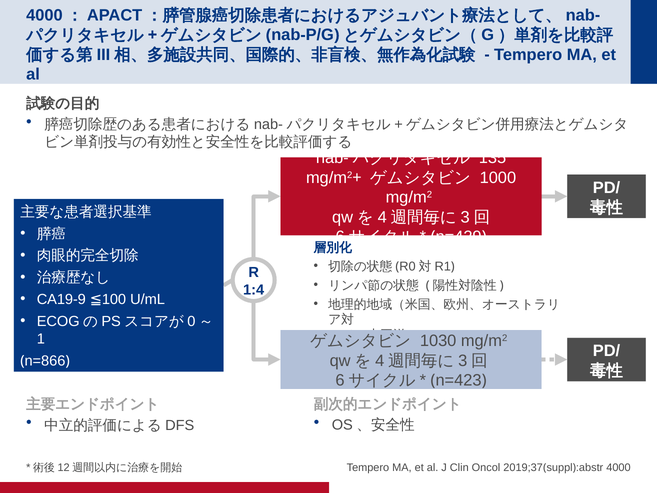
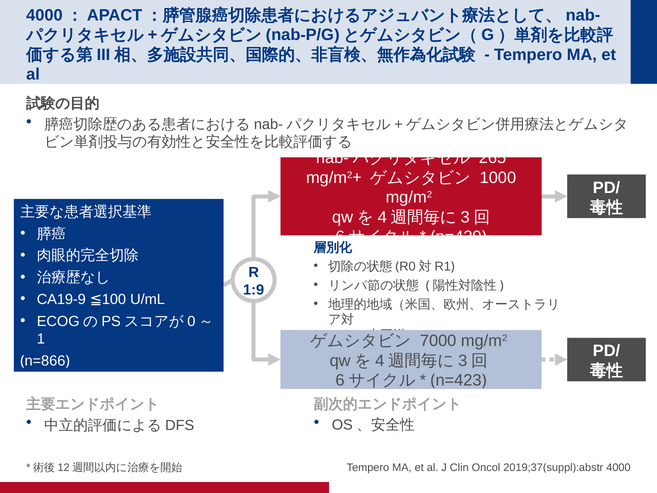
135: 135 -> 265
1:4: 1:4 -> 1:9
1030: 1030 -> 7000
